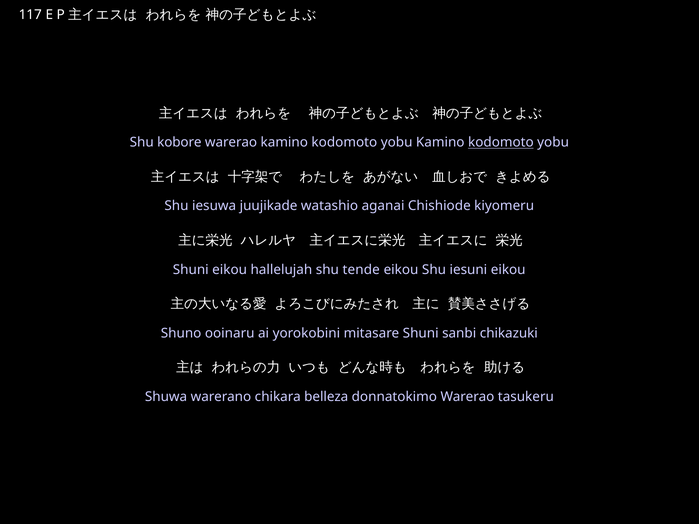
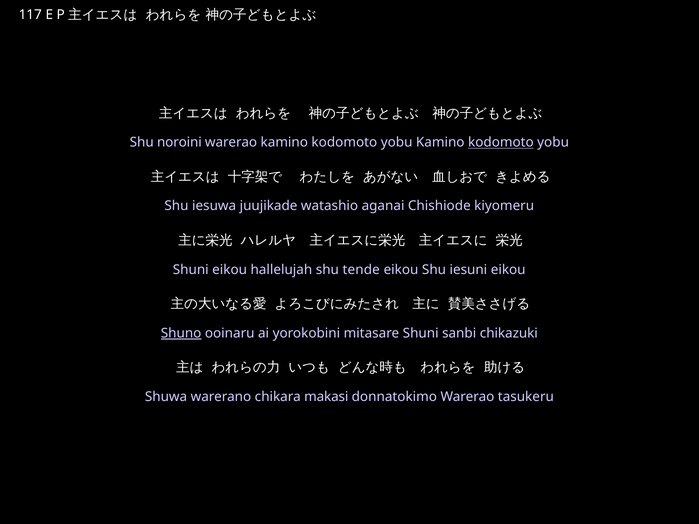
kobore: kobore -> noroini
Shuno underline: none -> present
belleza: belleza -> makasi
